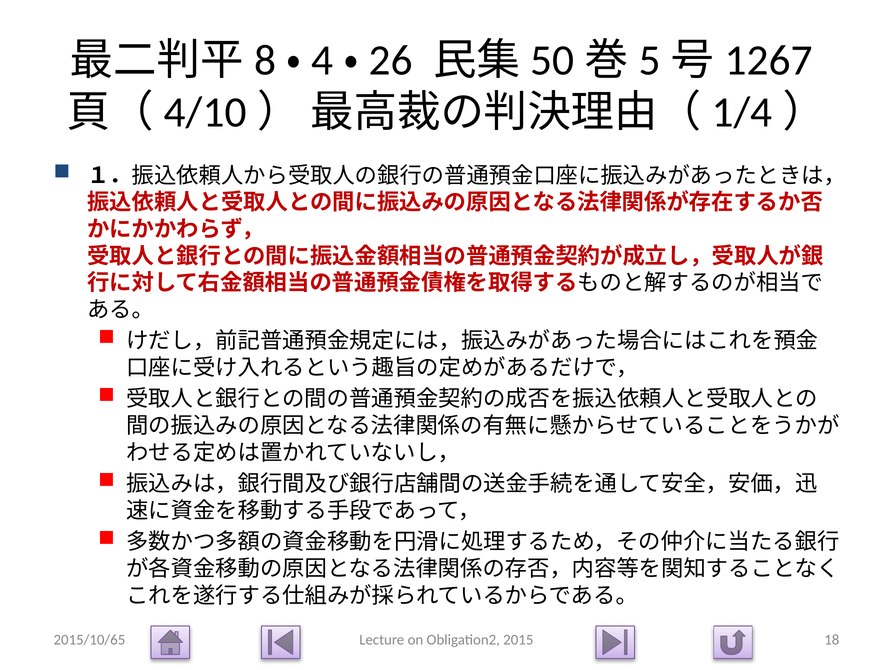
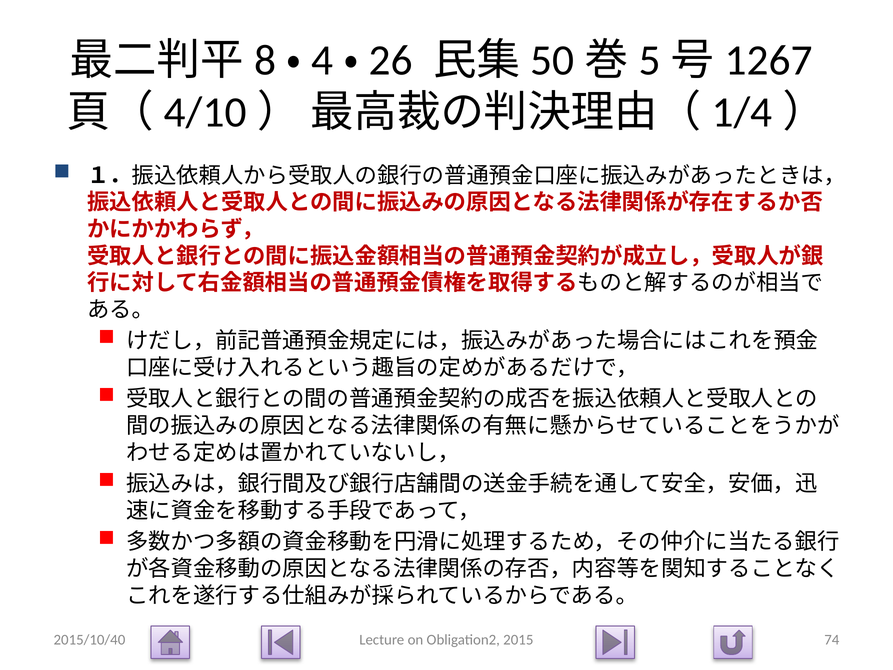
2015/10/65: 2015/10/65 -> 2015/10/40
18: 18 -> 74
